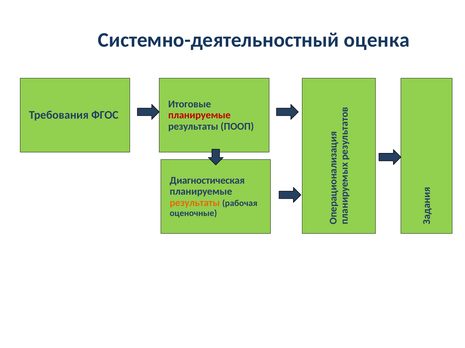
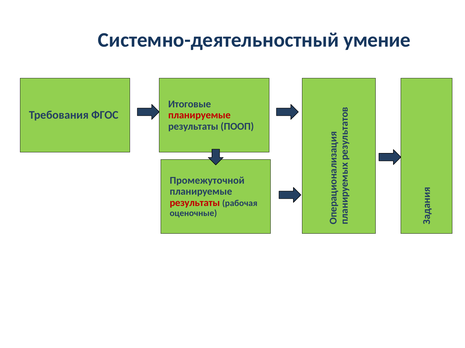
оценка: оценка -> умение
Диагностическая: Диагностическая -> Промежуточной
результаты at (195, 203) colour: orange -> red
